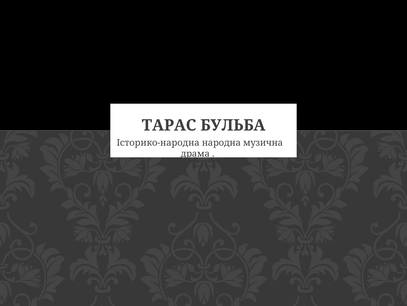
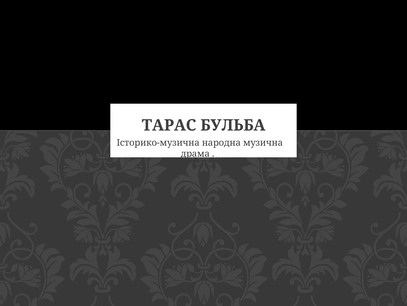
Історико-народна: Історико-народна -> Історико-музична
